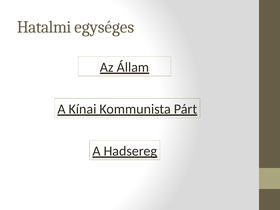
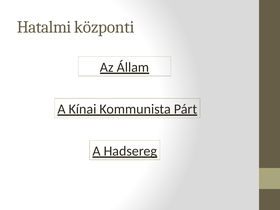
egységes: egységes -> központi
